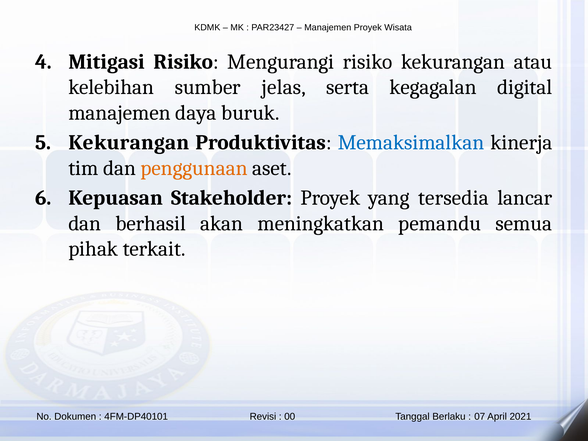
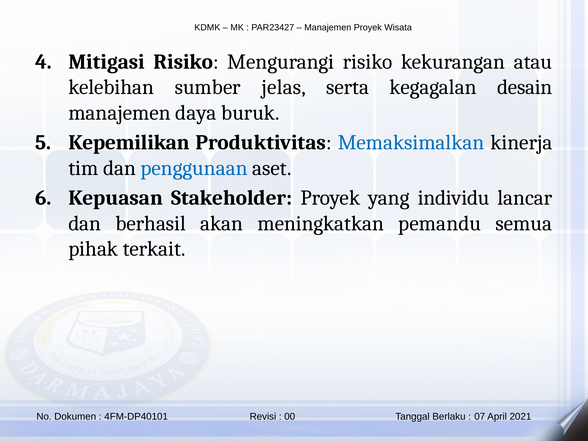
digital: digital -> desain
Kekurangan at (129, 143): Kekurangan -> Kepemilikan
penggunaan colour: orange -> blue
tersedia: tersedia -> individu
